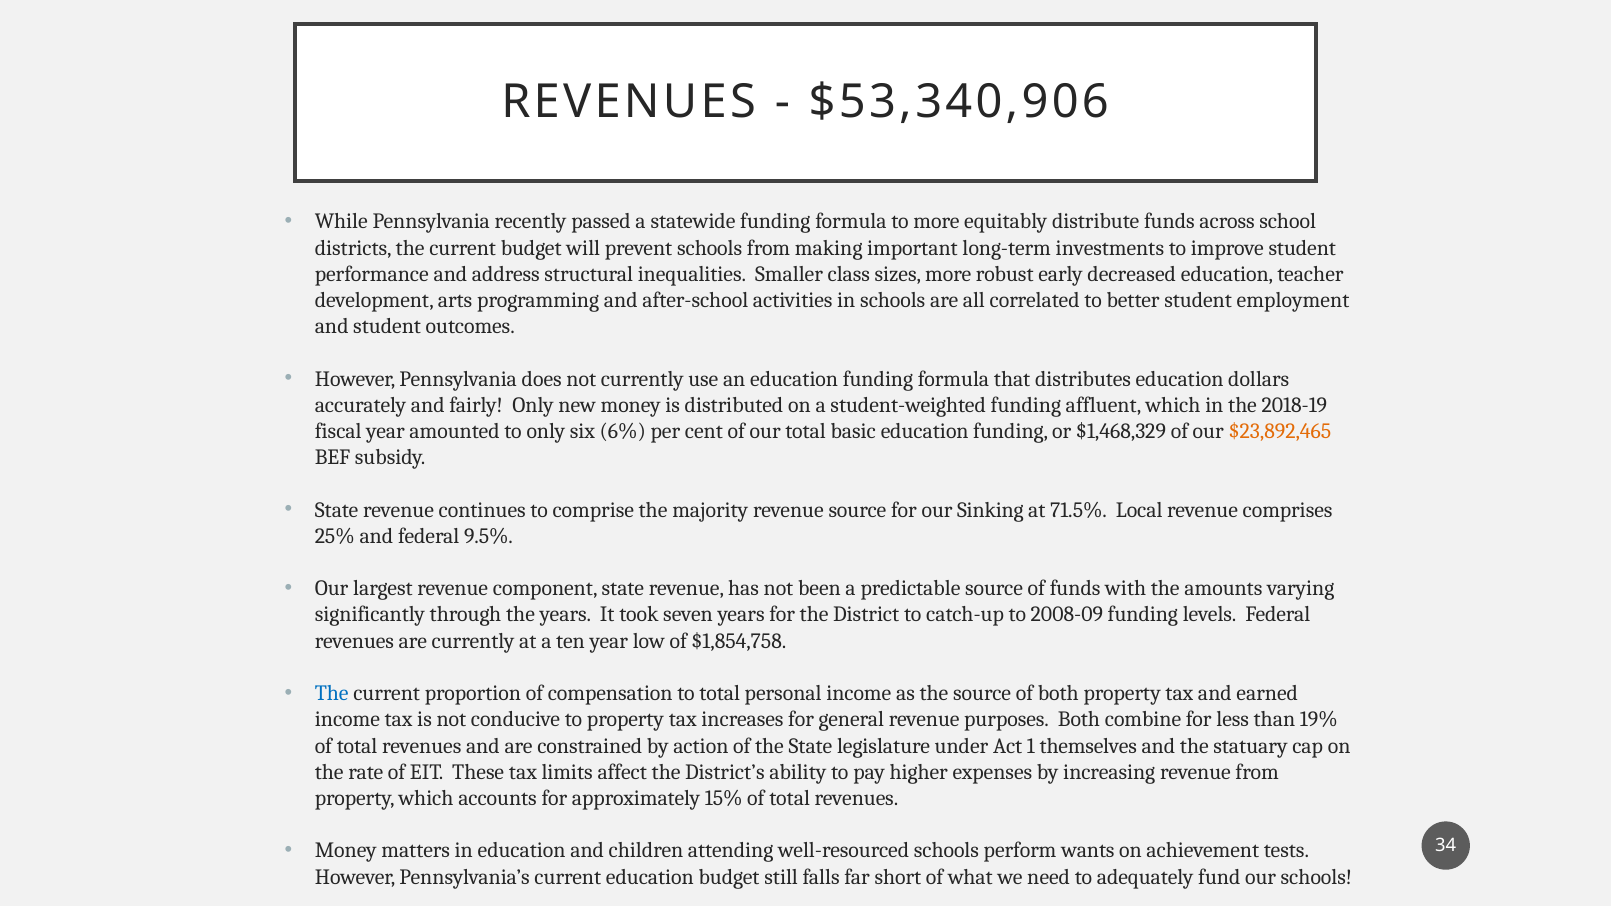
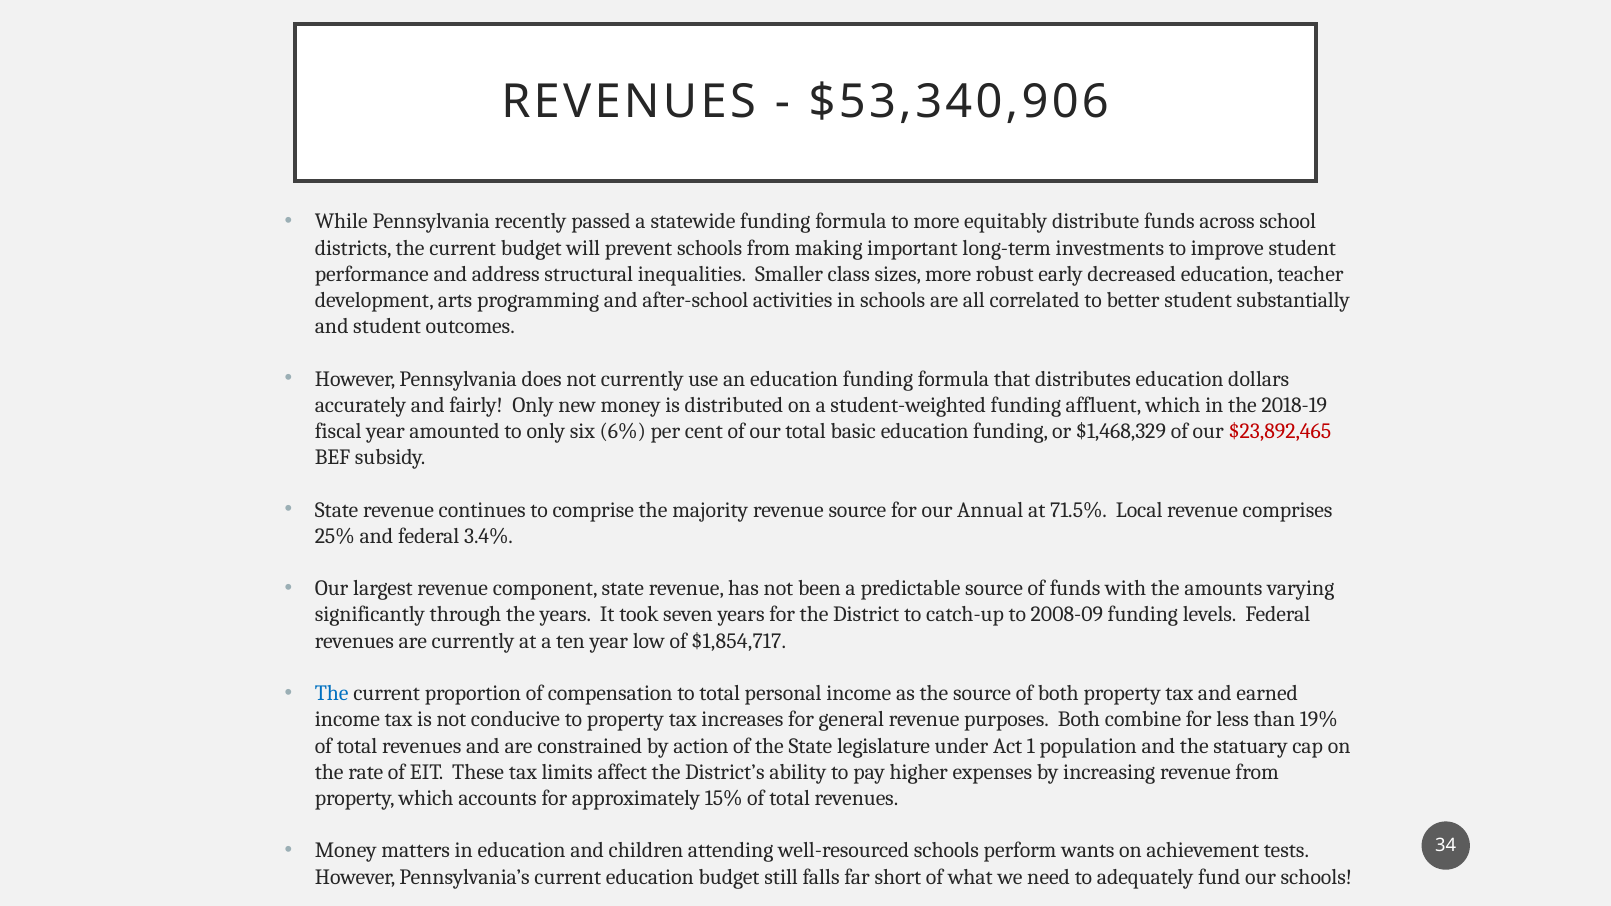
employment: employment -> substantially
$23,892,465 colour: orange -> red
Sinking: Sinking -> Annual
9.5%: 9.5% -> 3.4%
$1,854,758: $1,854,758 -> $1,854,717
themselves: themselves -> population
